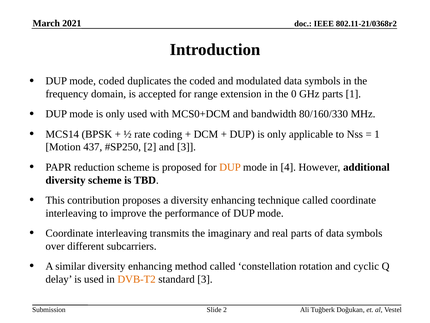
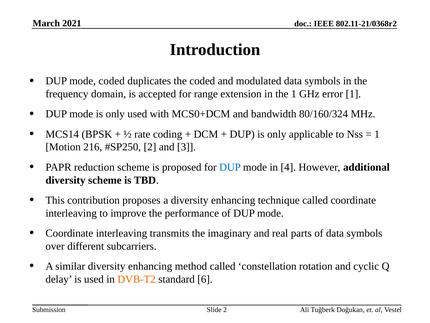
the 0: 0 -> 1
GHz parts: parts -> error
80/160/330: 80/160/330 -> 80/160/324
437: 437 -> 216
DUP at (230, 167) colour: orange -> blue
standard 3: 3 -> 6
